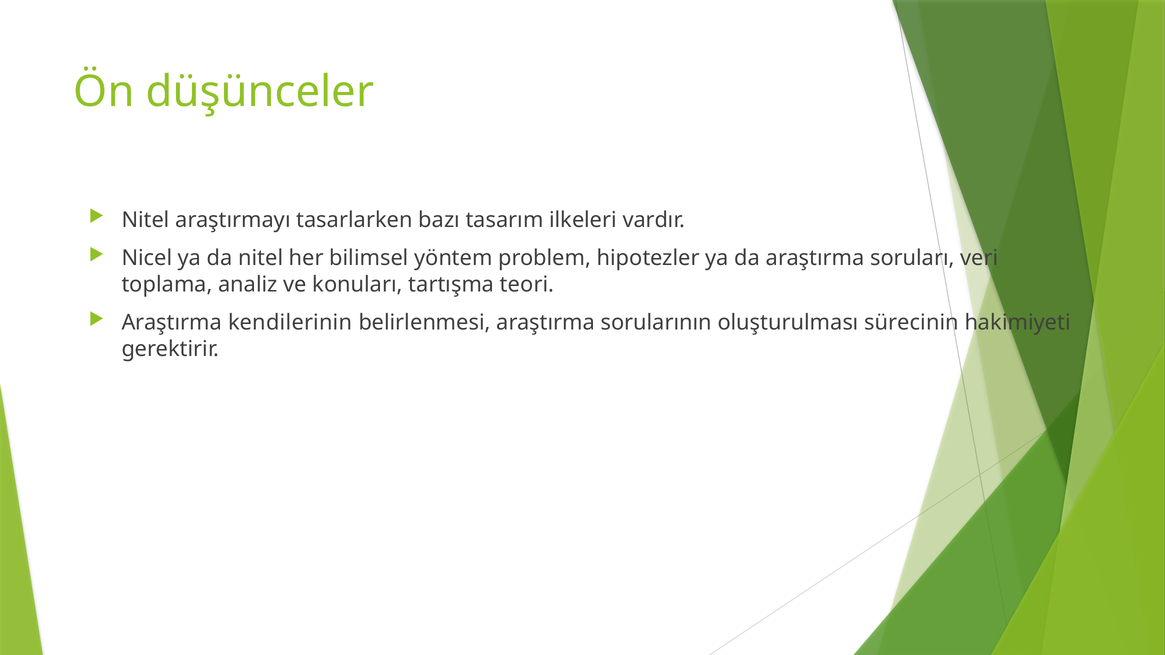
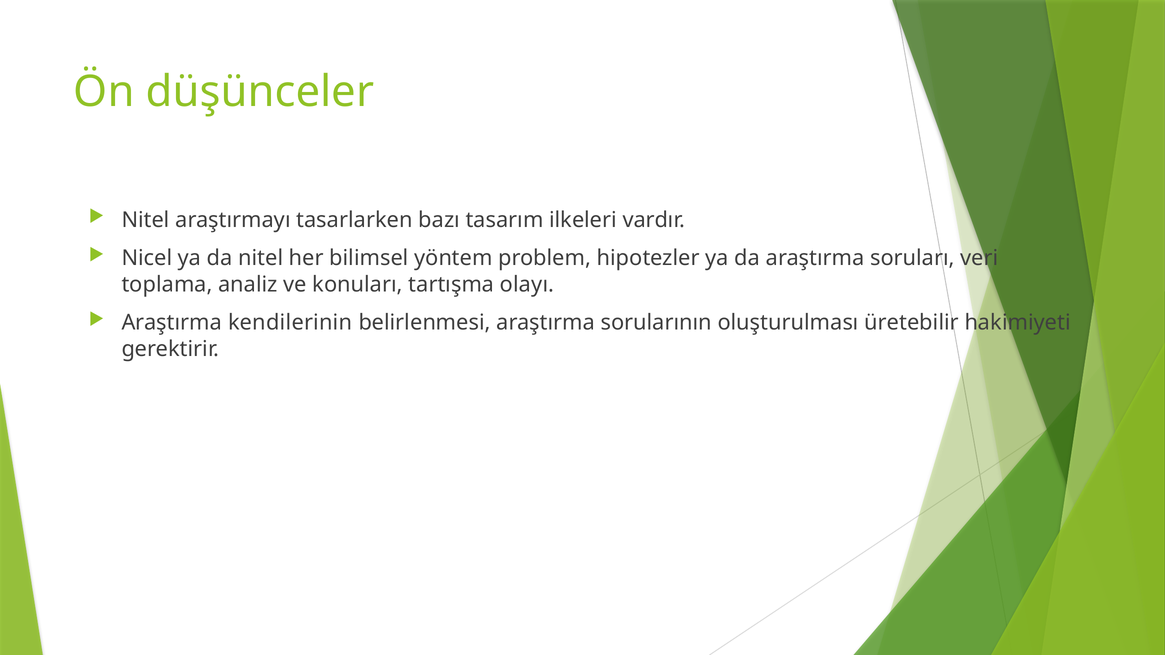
teori: teori -> olayı
sürecinin: sürecinin -> üretebilir
